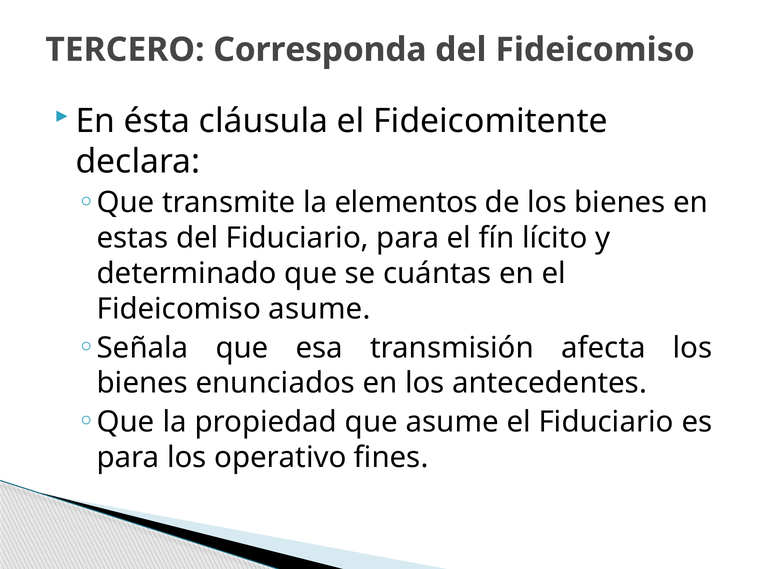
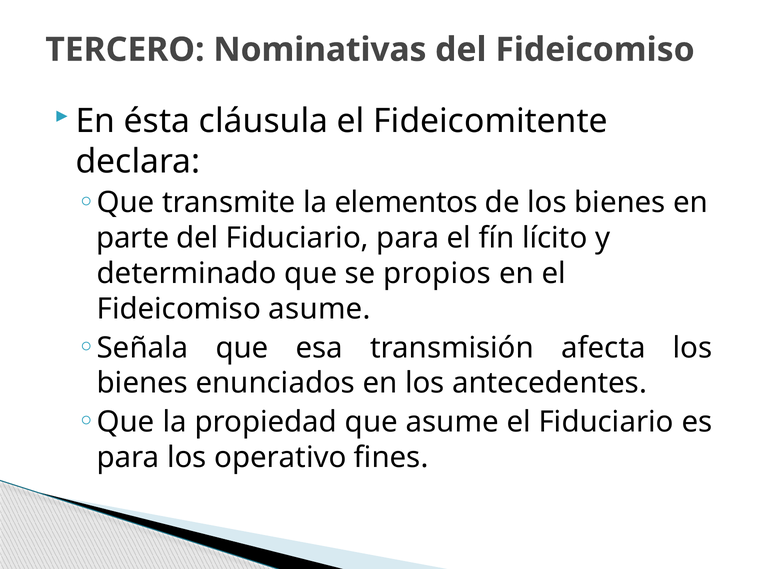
Corresponda: Corresponda -> Nominativas
estas: estas -> parte
cuántas: cuántas -> propios
